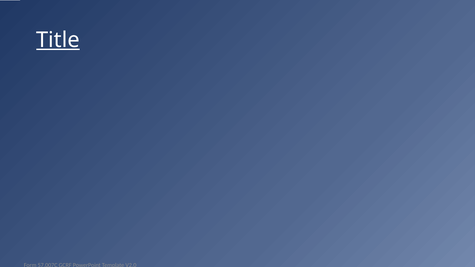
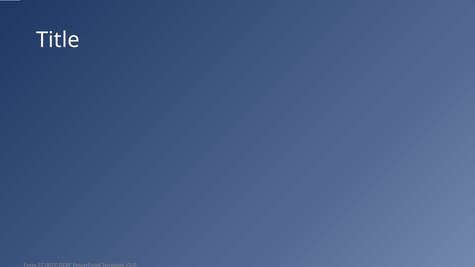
Title underline: present -> none
